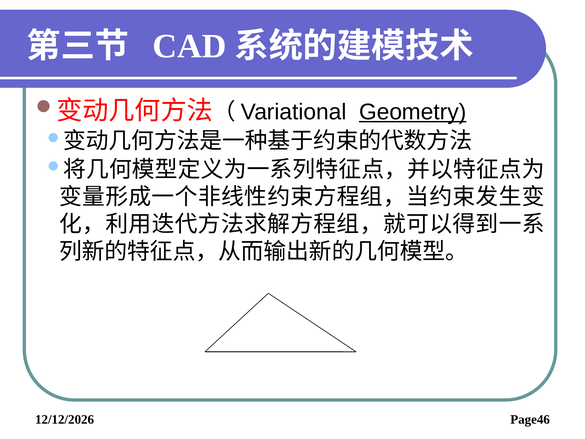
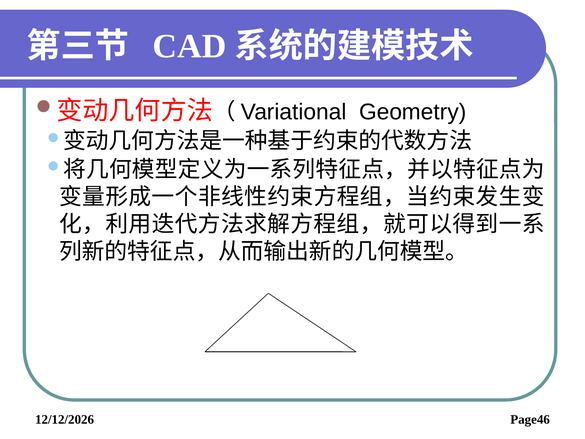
Geometry underline: present -> none
